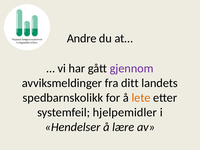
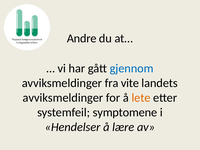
gjennom colour: purple -> blue
ditt: ditt -> vite
spedbarnskolikk at (63, 98): spedbarnskolikk -> avviksmeldinger
hjelpemidler: hjelpemidler -> symptomene
